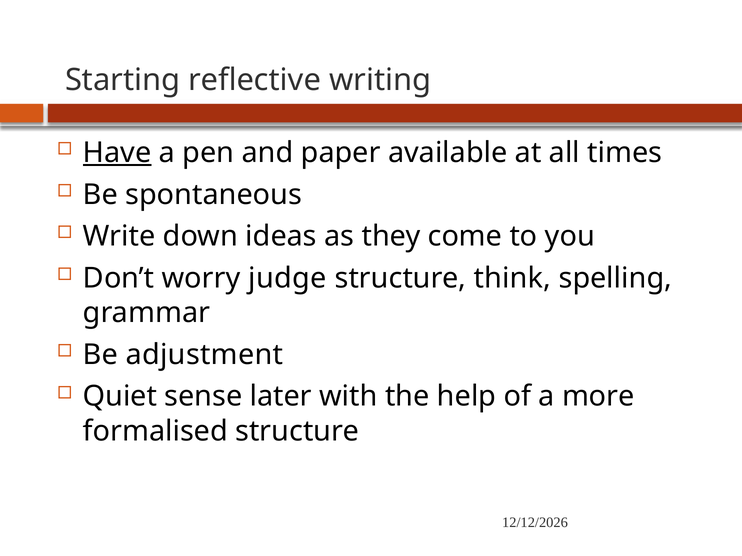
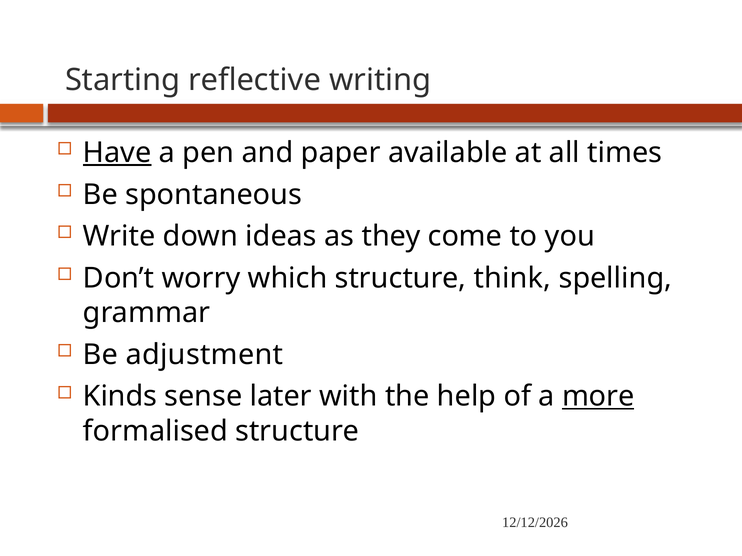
judge: judge -> which
Quiet: Quiet -> Kinds
more underline: none -> present
